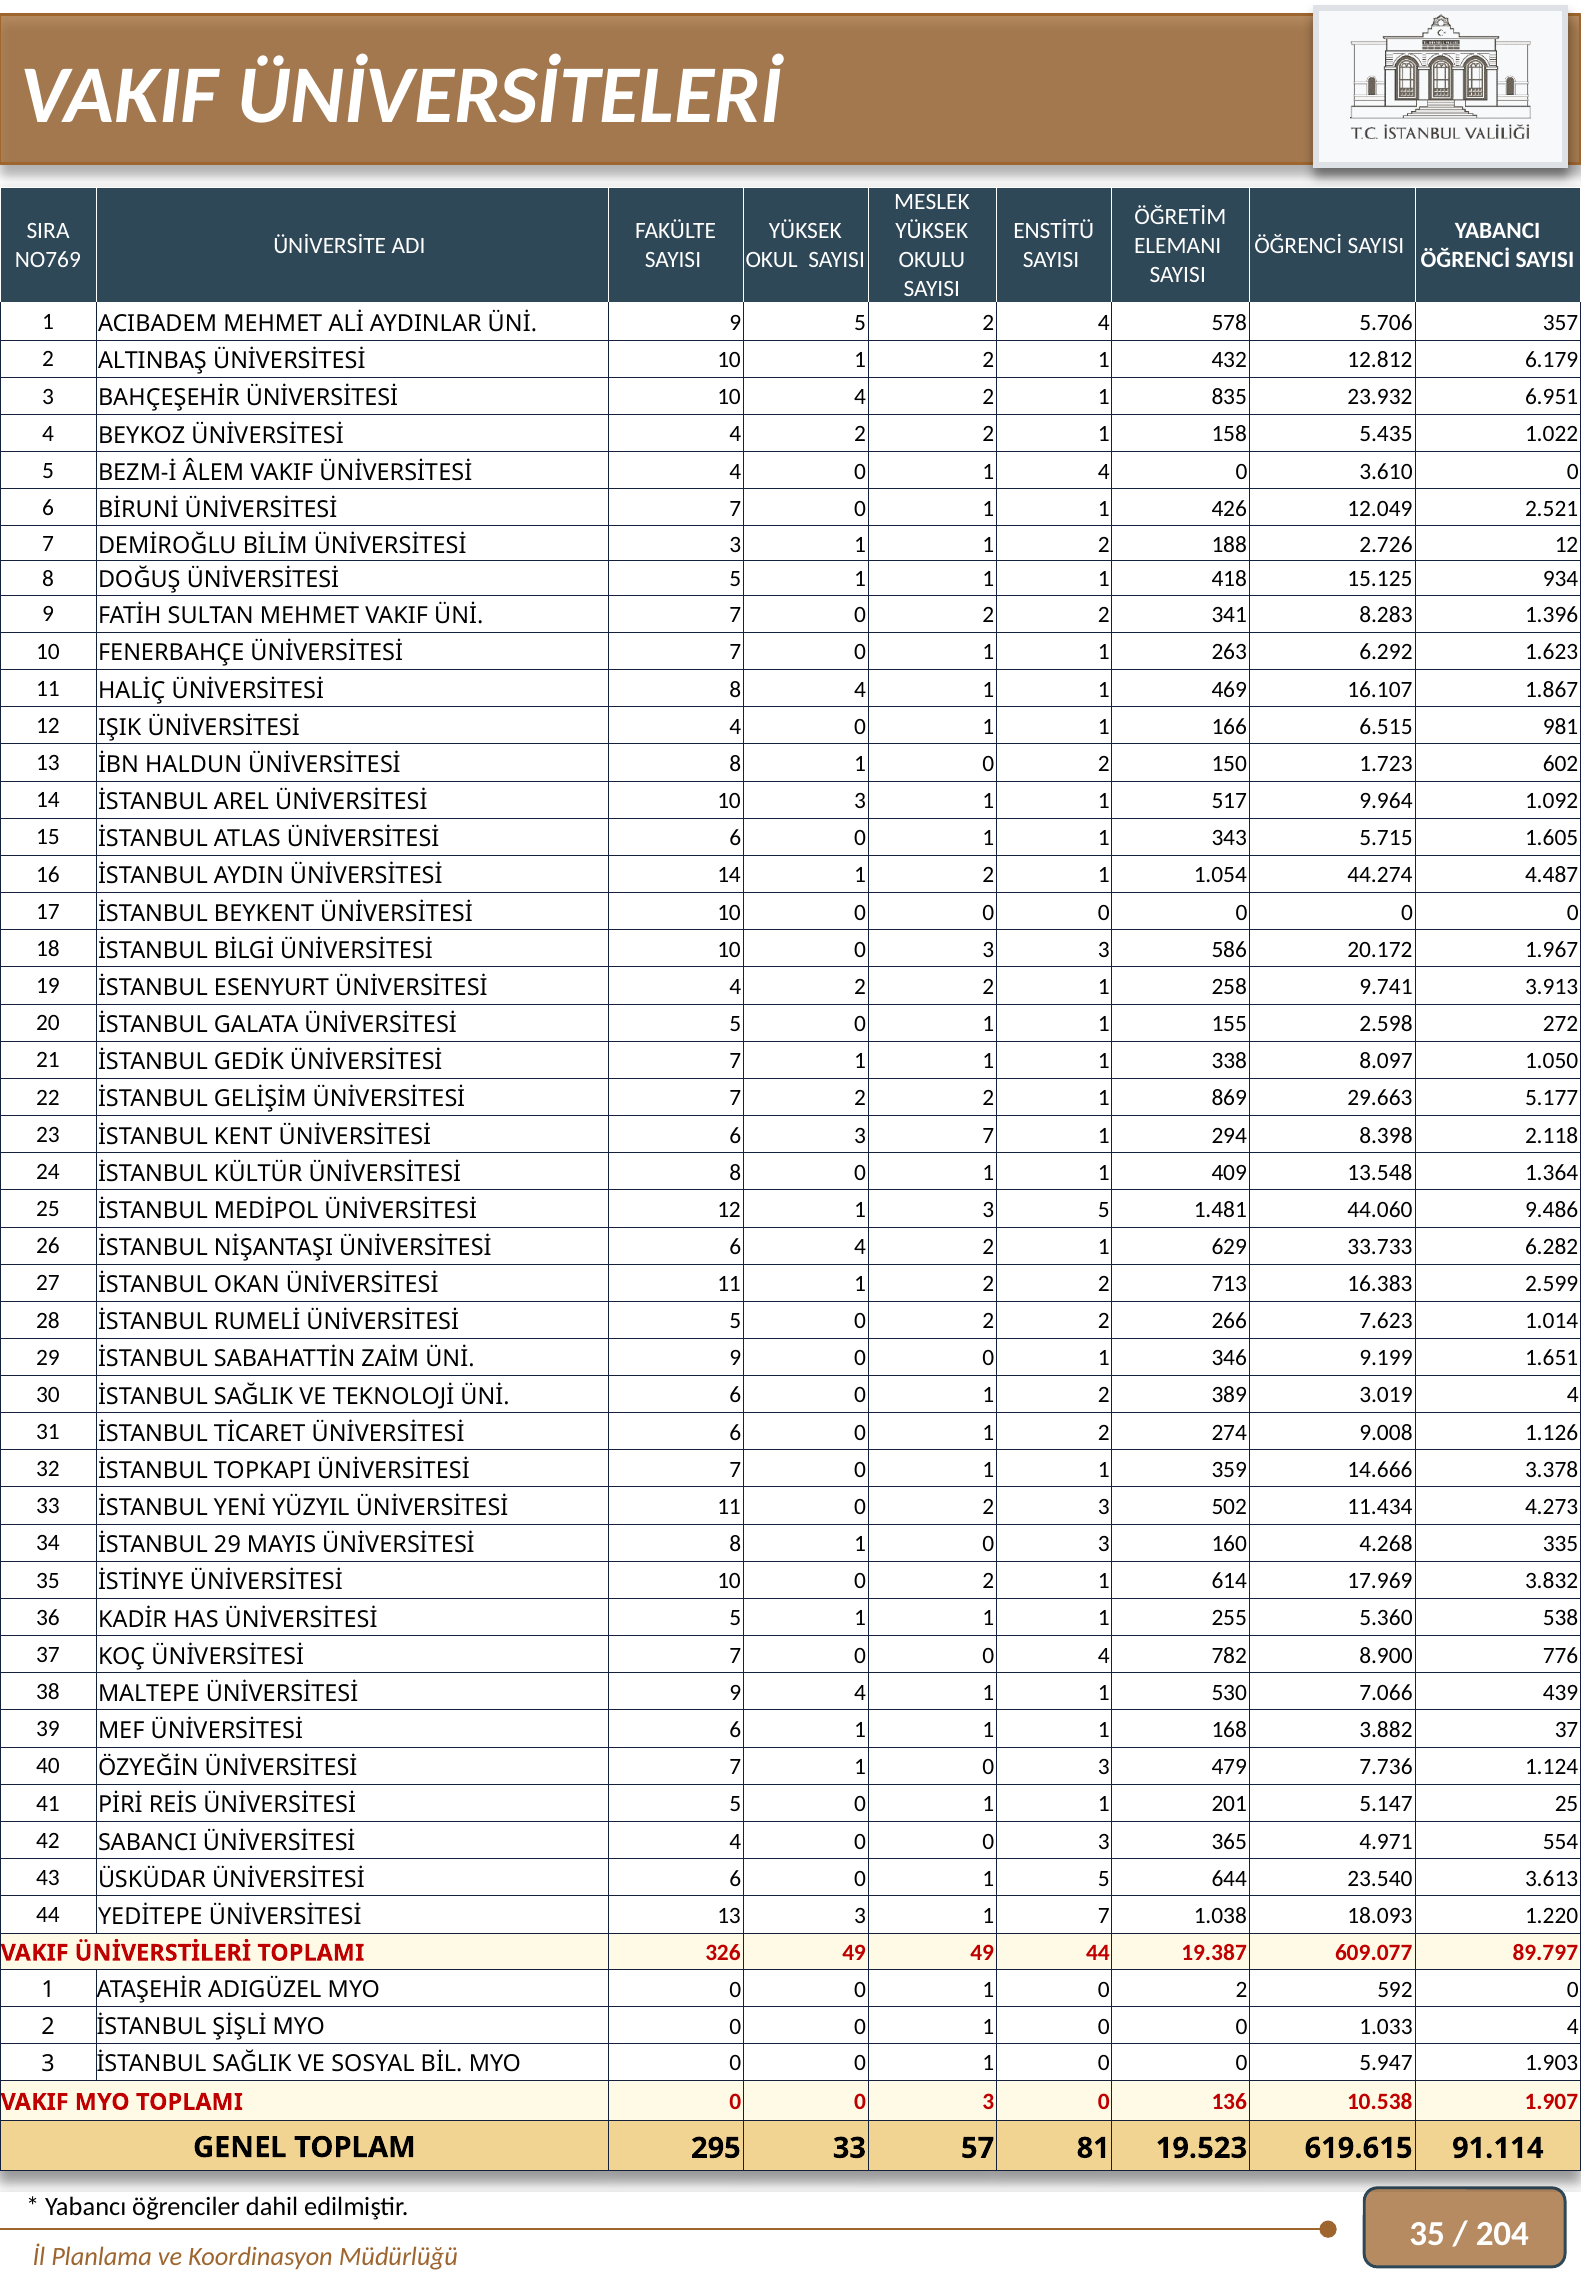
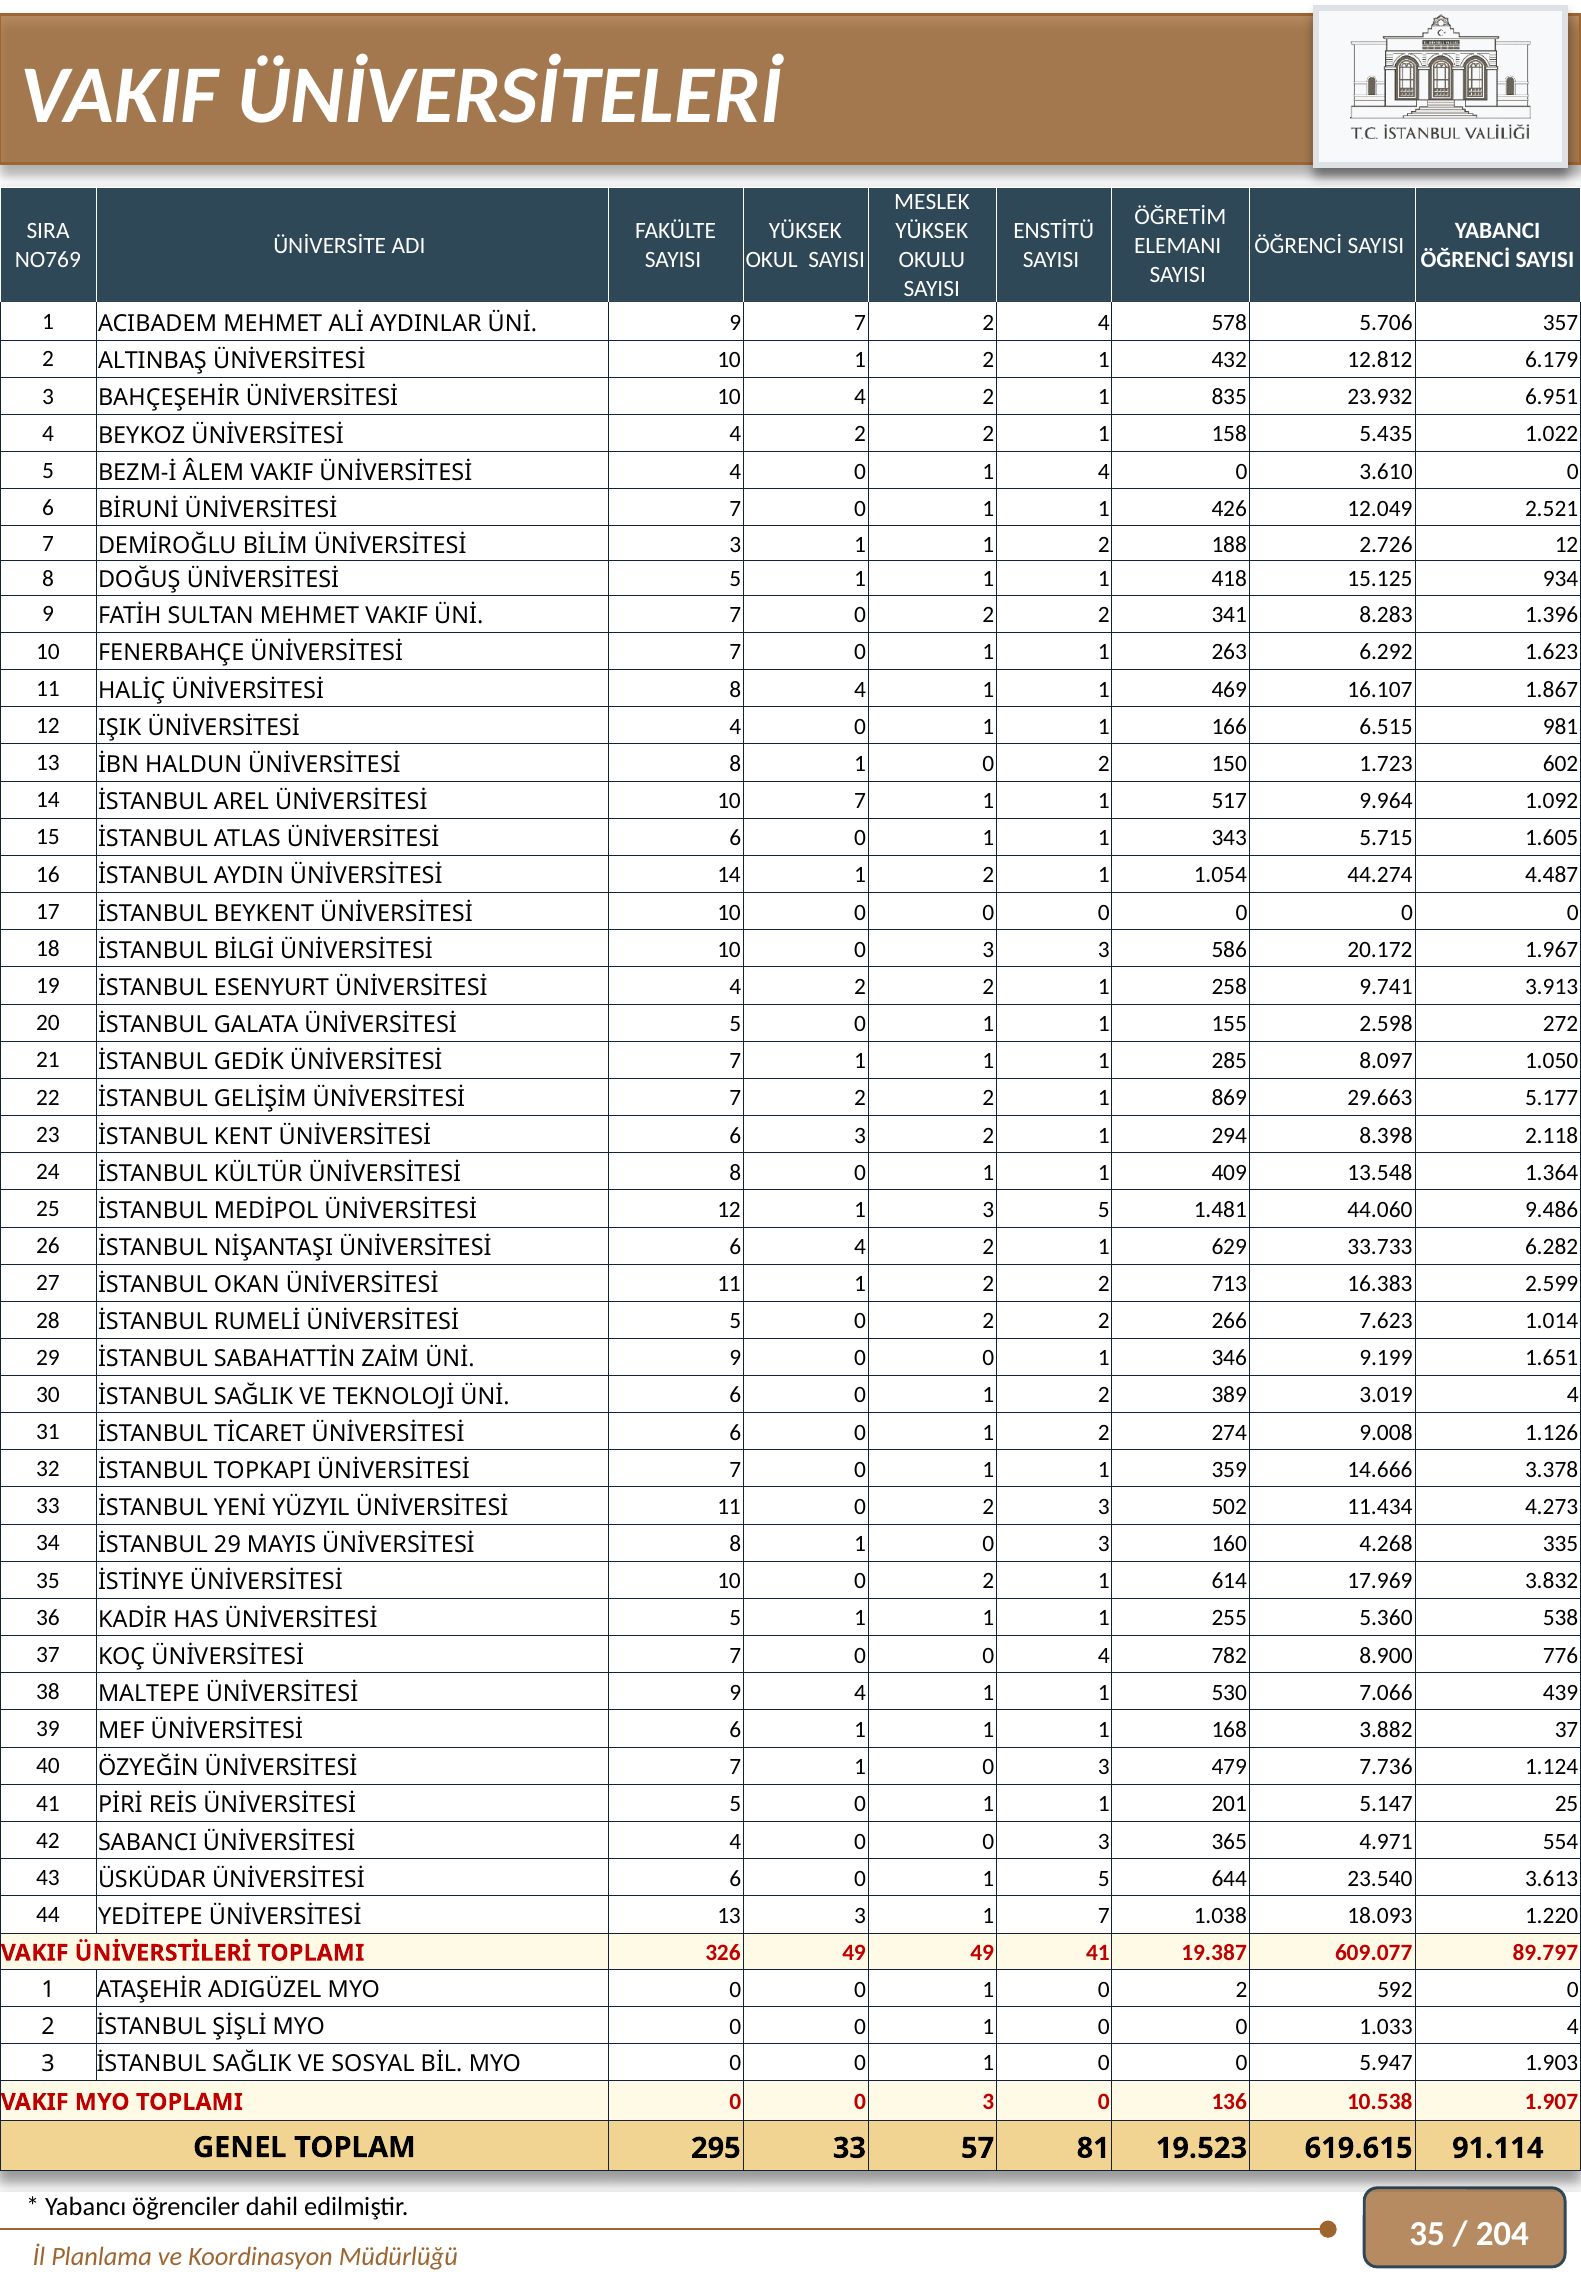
9 5: 5 -> 7
10 3: 3 -> 7
338: 338 -> 285
3 7: 7 -> 2
49 44: 44 -> 41
